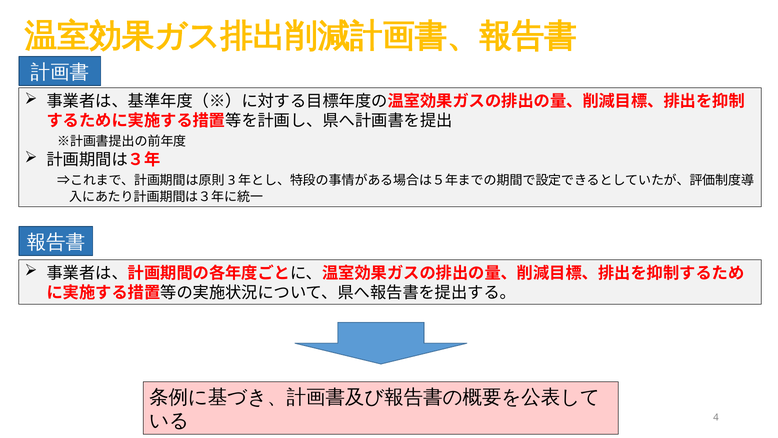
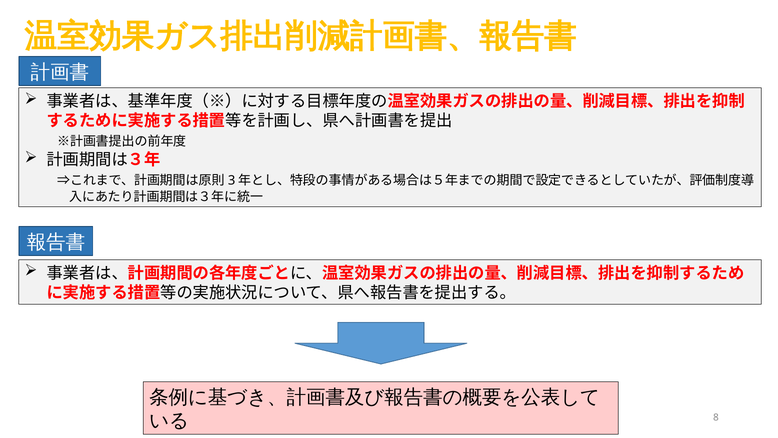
4: 4 -> 8
